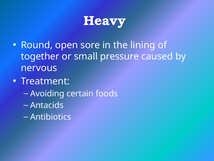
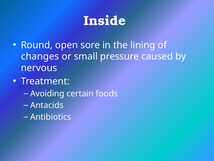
Heavy: Heavy -> Inside
together: together -> changes
